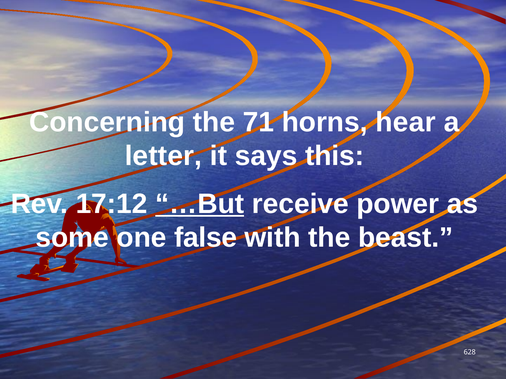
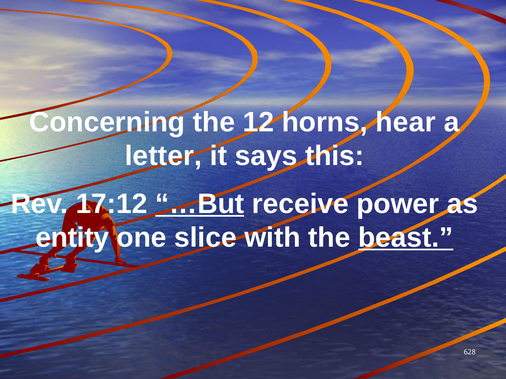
71: 71 -> 12
some: some -> entity
false: false -> slice
beast underline: none -> present
